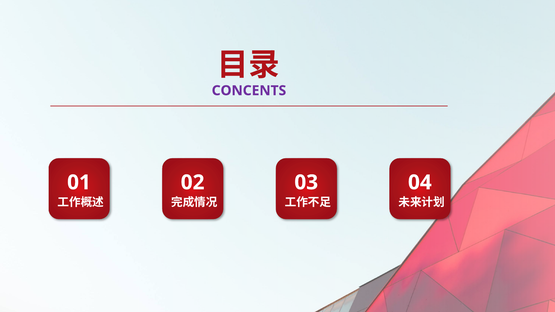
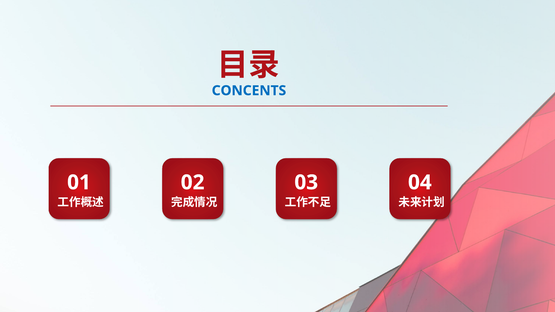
CONCENTS colour: purple -> blue
